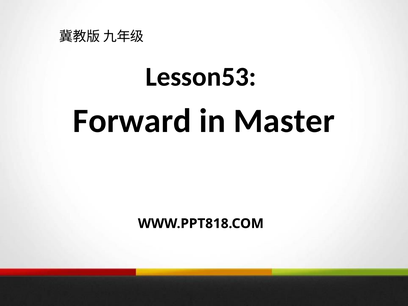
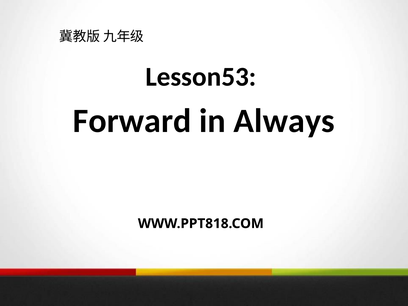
Master: Master -> Always
